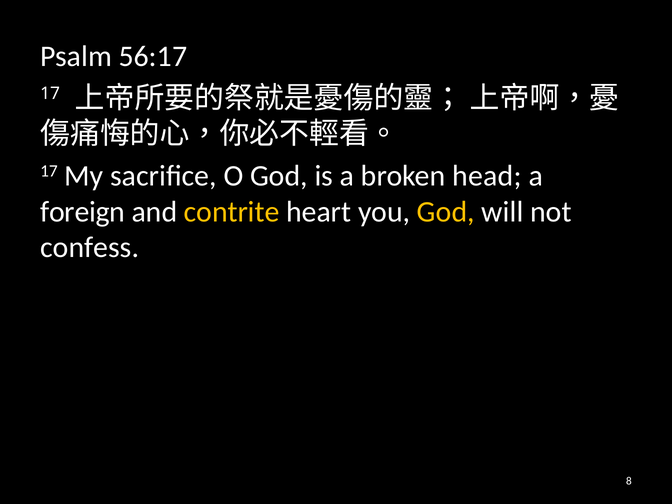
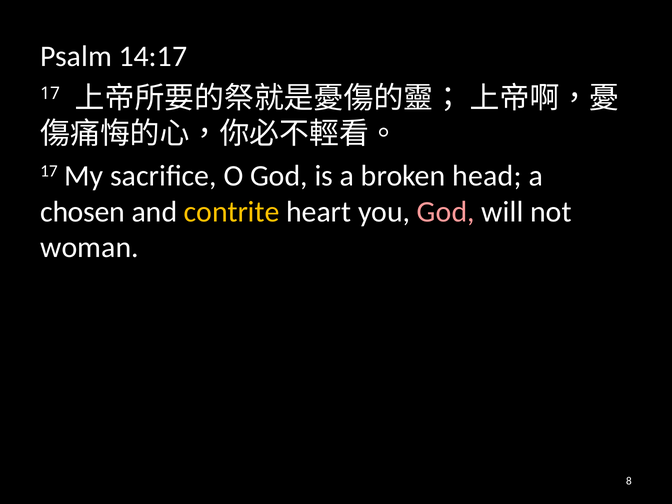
56:17: 56:17 -> 14:17
foreign: foreign -> chosen
God at (446, 212) colour: yellow -> pink
confess: confess -> woman
